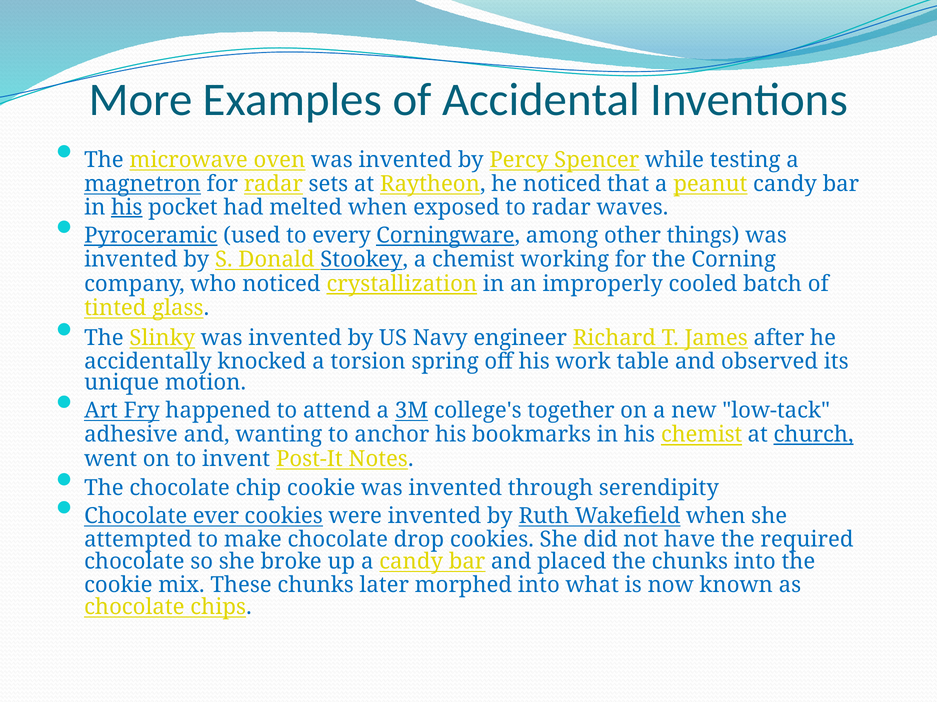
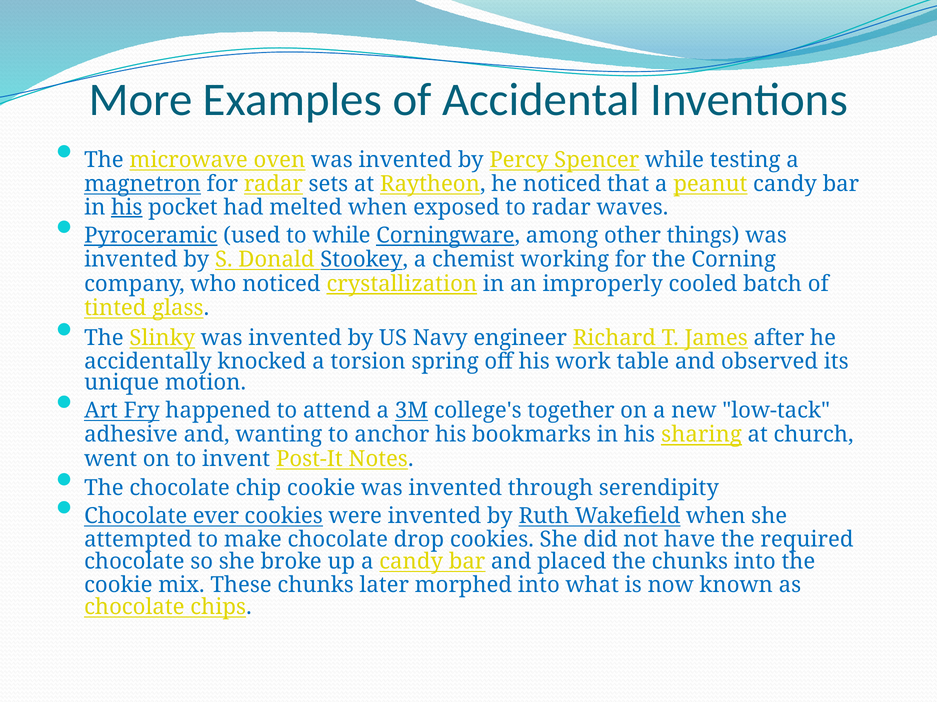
to every: every -> while
his chemist: chemist -> sharing
church underline: present -> none
